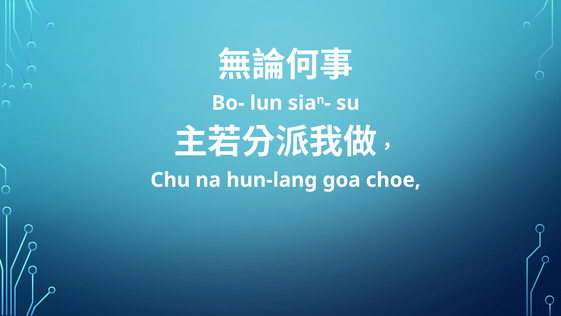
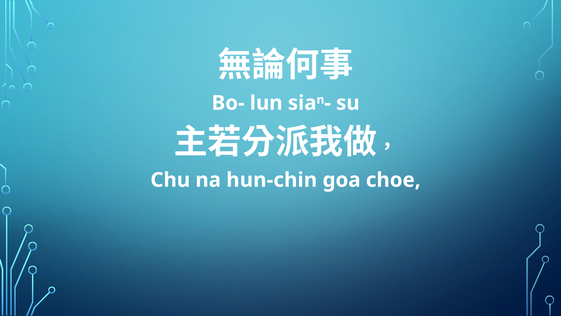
hun-lang: hun-lang -> hun-chin
